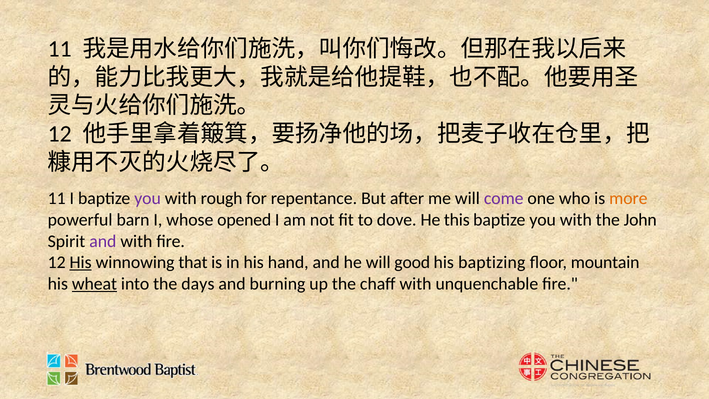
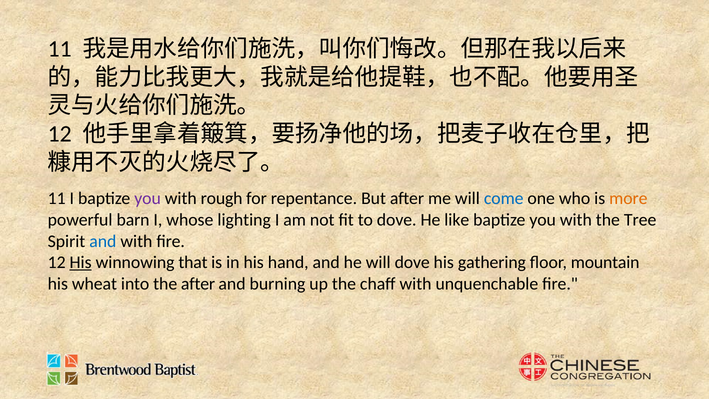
come colour: purple -> blue
opened: opened -> lighting
this: this -> like
John: John -> Tree
and at (103, 241) colour: purple -> blue
will good: good -> dove
baptizing: baptizing -> gathering
wheat underline: present -> none
the days: days -> after
